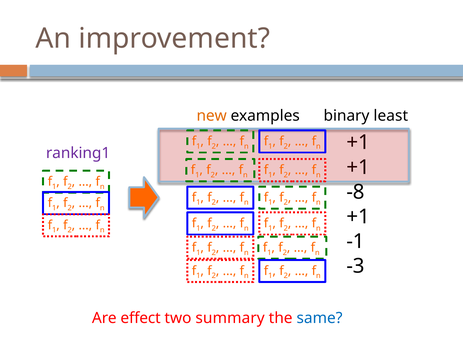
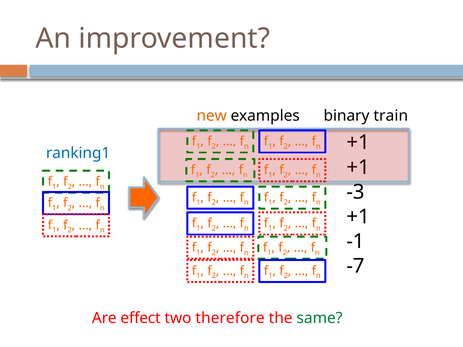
least: least -> train
ranking1 colour: purple -> blue
-8: -8 -> -3
-3: -3 -> -7
summary: summary -> therefore
same colour: blue -> green
